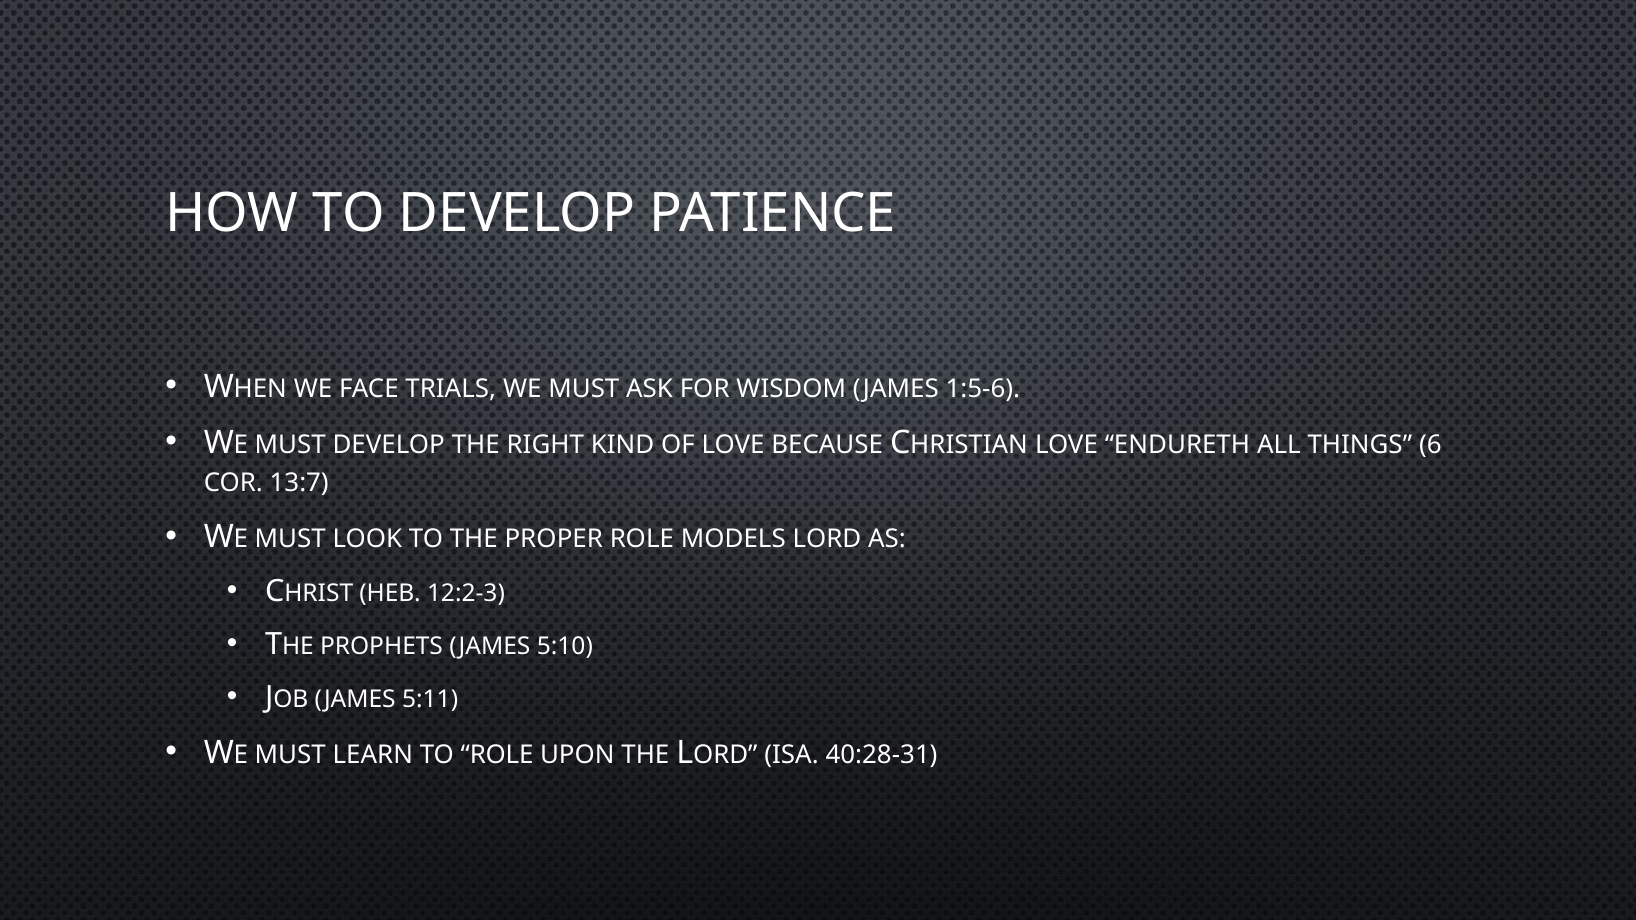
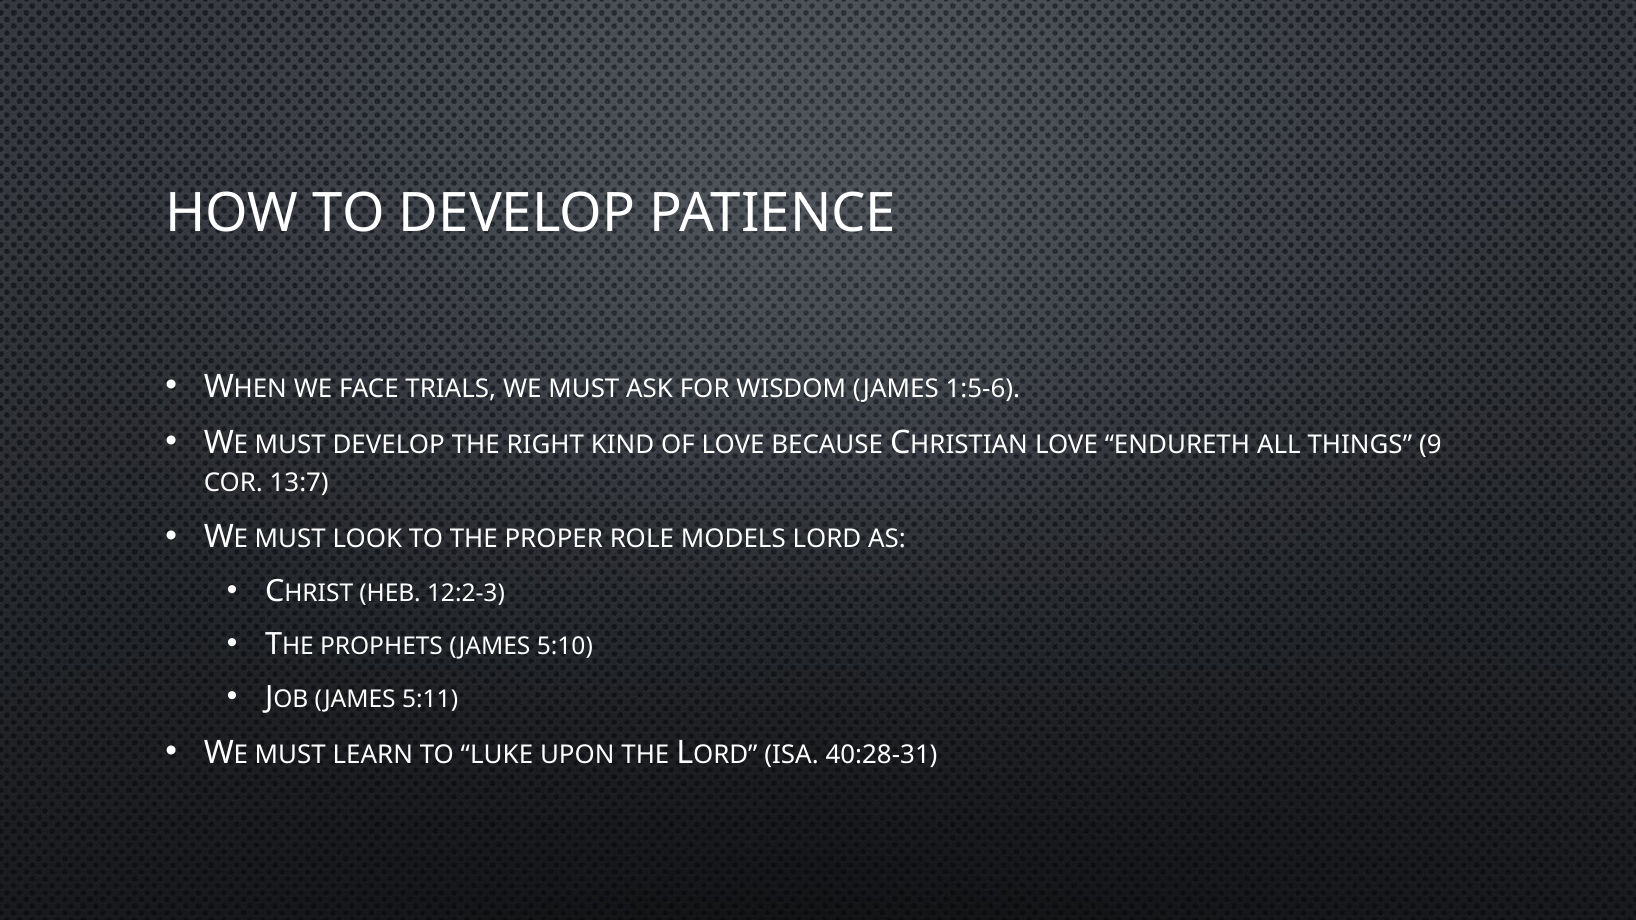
6: 6 -> 9
TO ROLE: ROLE -> LUKE
